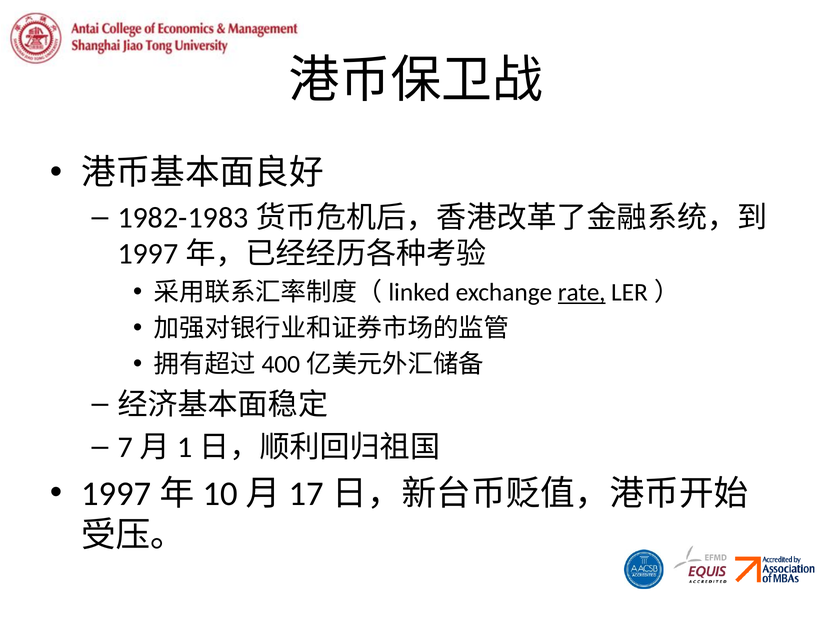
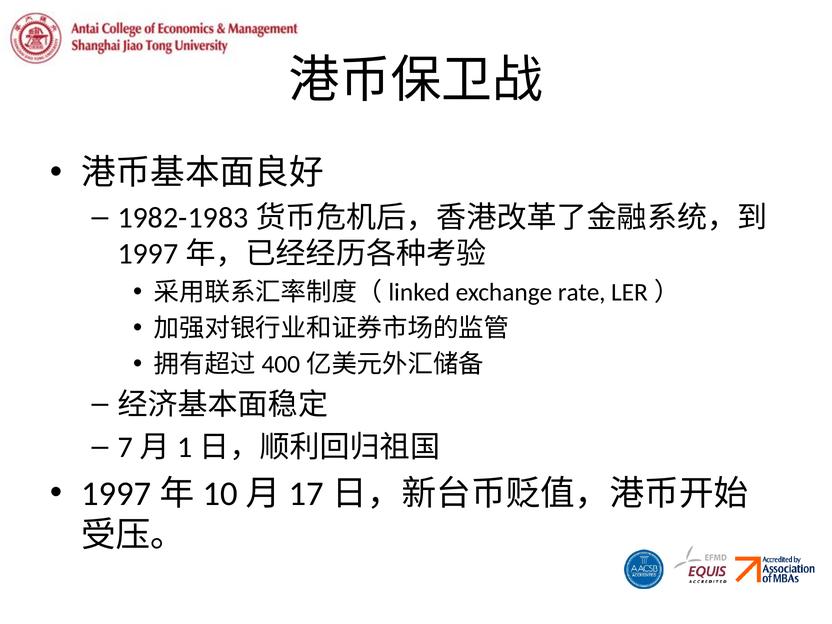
rate underline: present -> none
